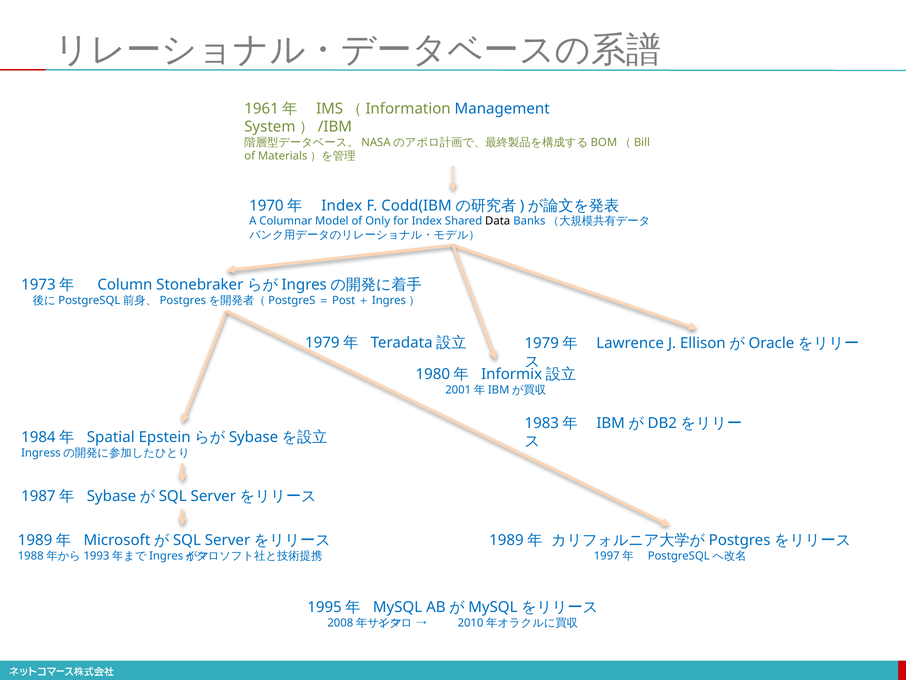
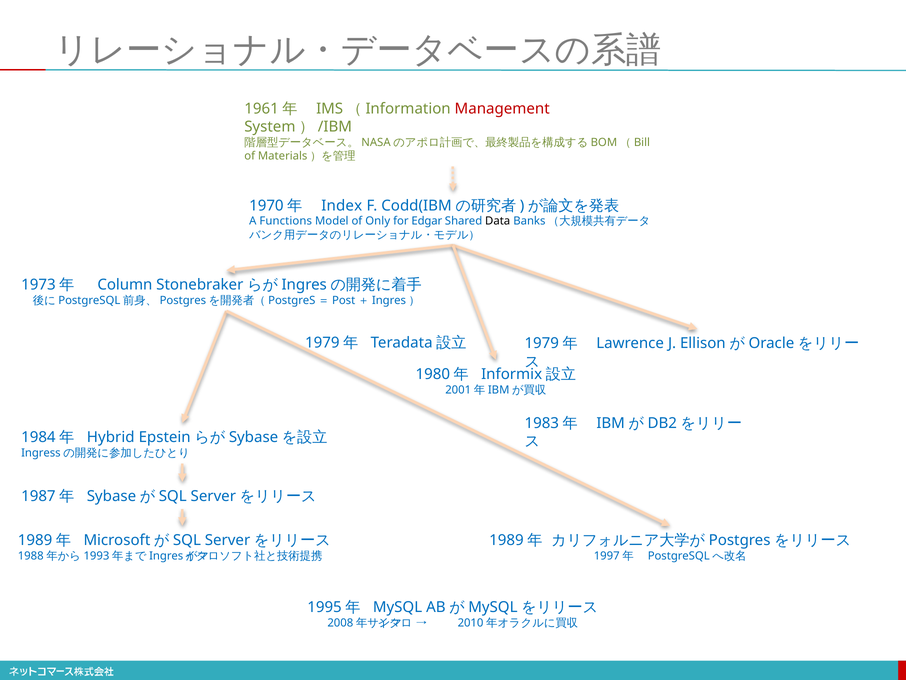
Management colour: blue -> red
Columnar: Columnar -> Functions
for Index: Index -> Edgar
Spatial: Spatial -> Hybrid
